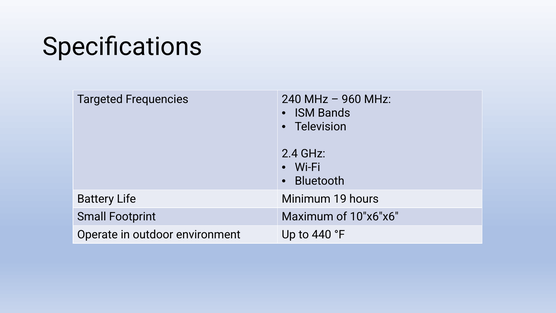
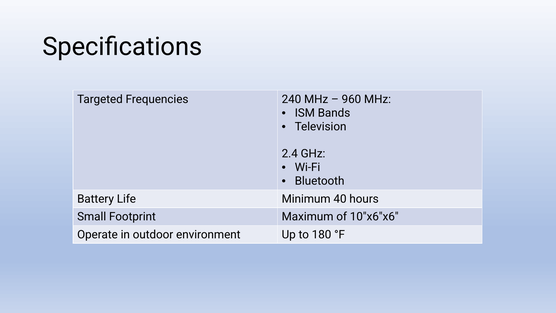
19: 19 -> 40
440: 440 -> 180
